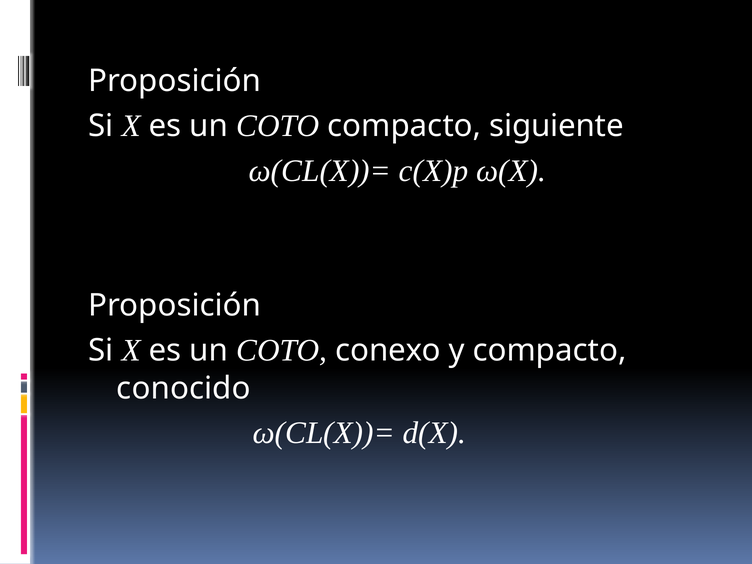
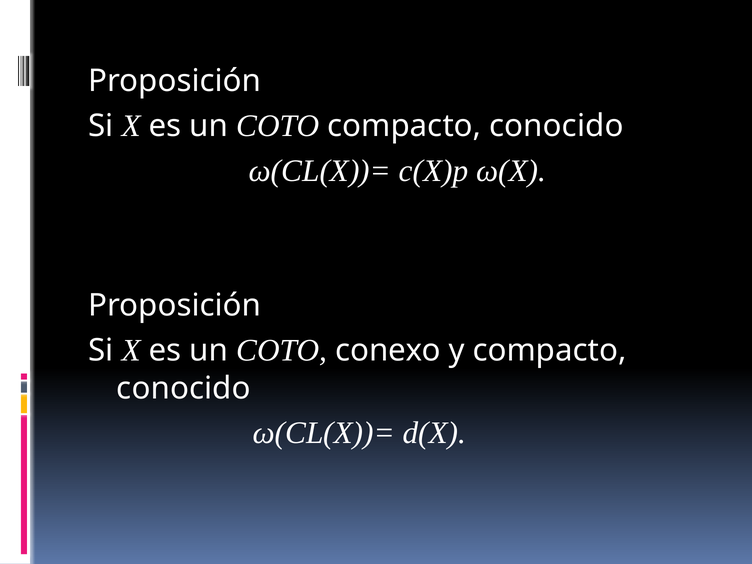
COTO compacto siguiente: siguiente -> conocido
